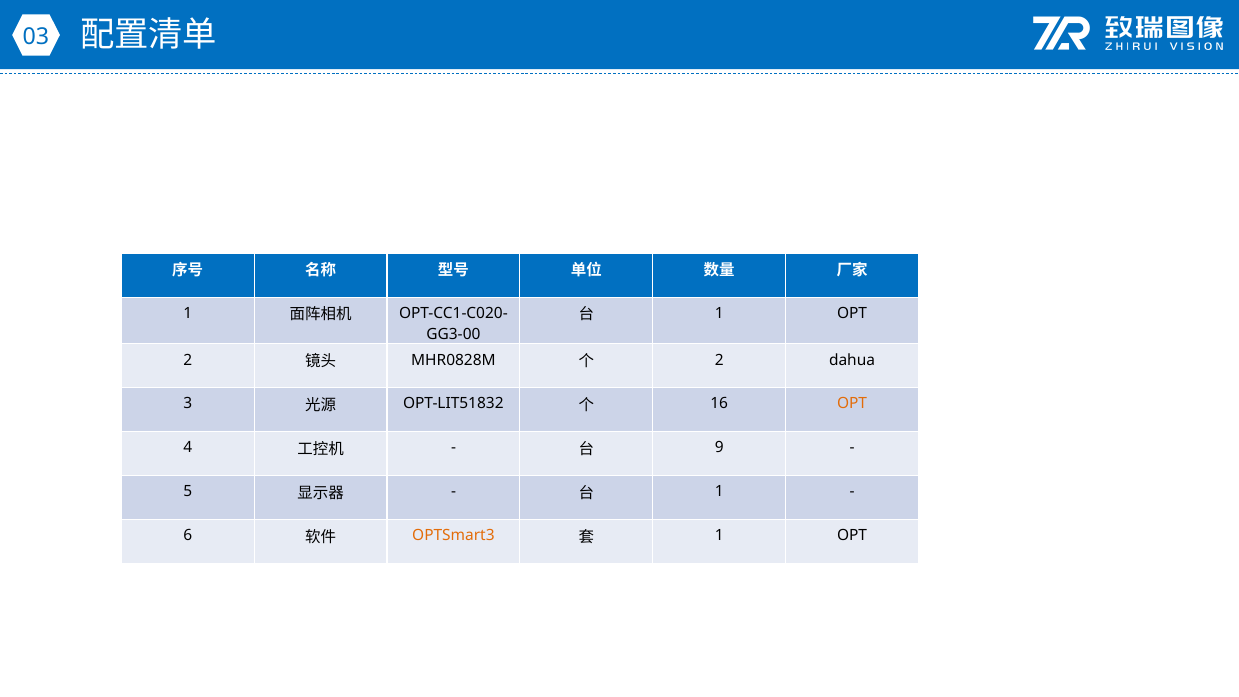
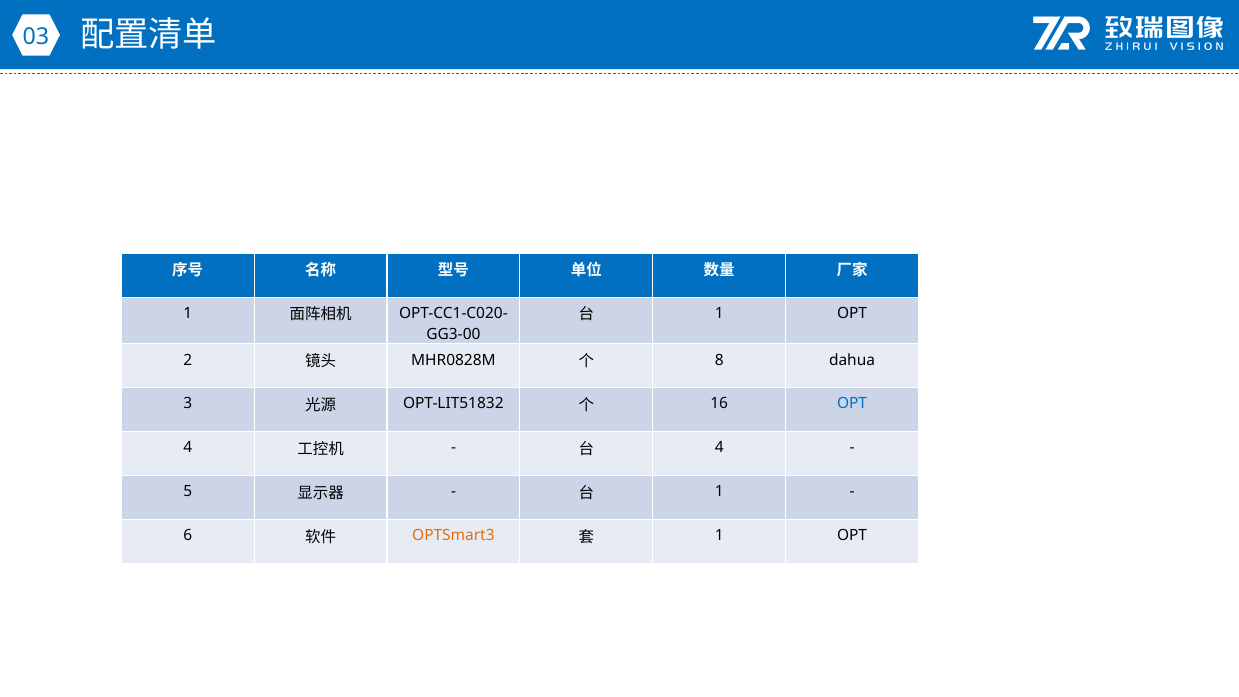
2 at (719, 360): 2 -> 8
OPT at (852, 404) colour: orange -> blue
9 at (719, 448): 9 -> 4
